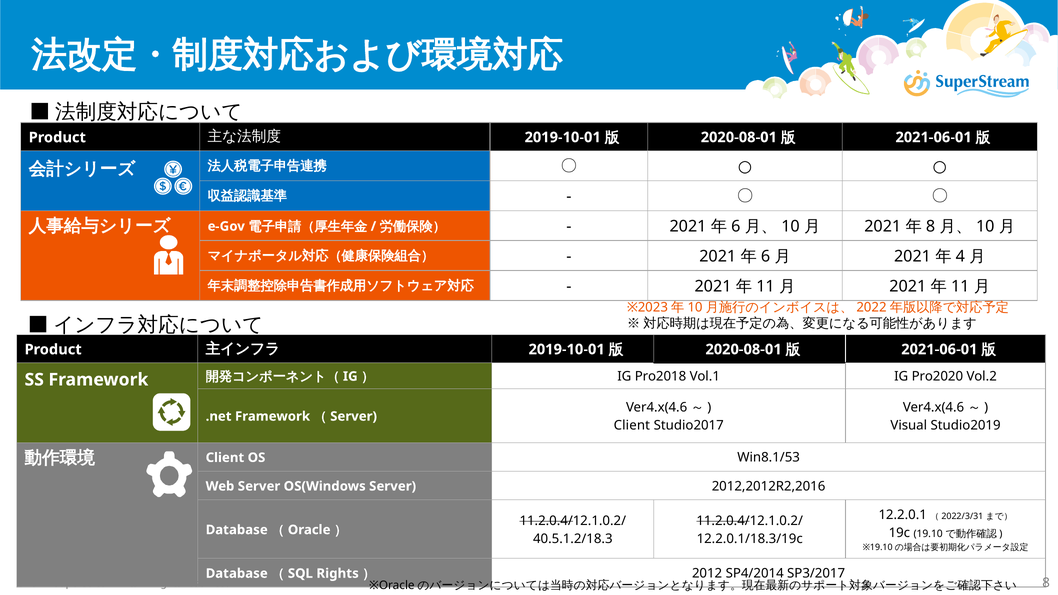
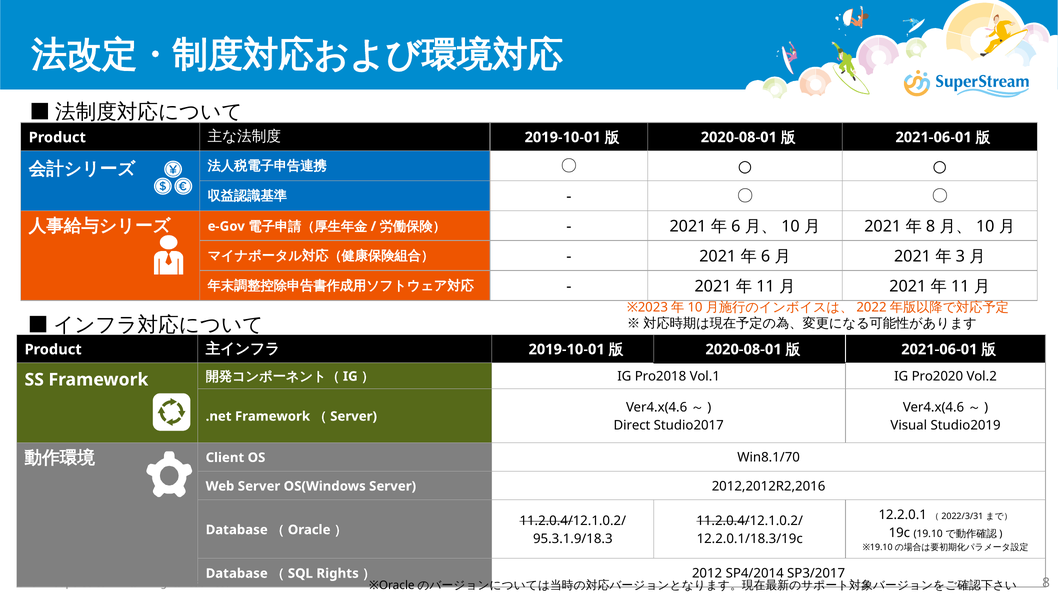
4: 4 -> 3
Client at (632, 425): Client -> Direct
Win8.1/53: Win8.1/53 -> Win8.1/70
40.5.1.2/18.3: 40.5.1.2/18.3 -> 95.3.1.9/18.3
